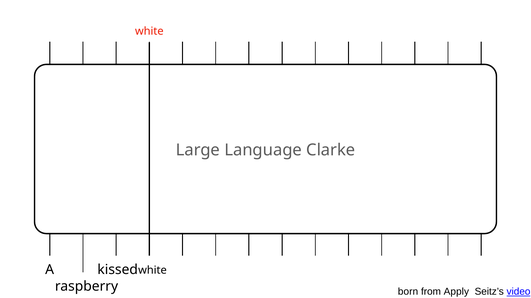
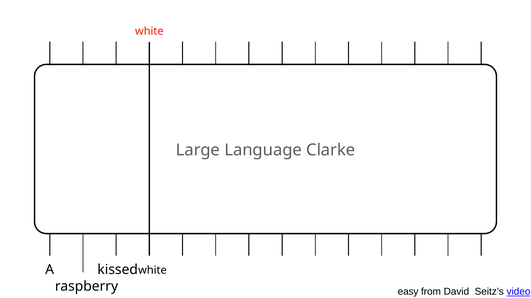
born: born -> easy
Apply: Apply -> David
